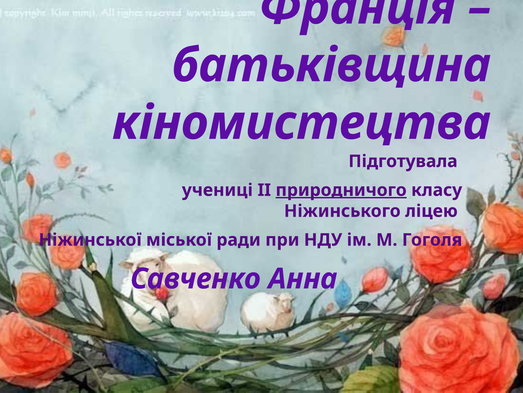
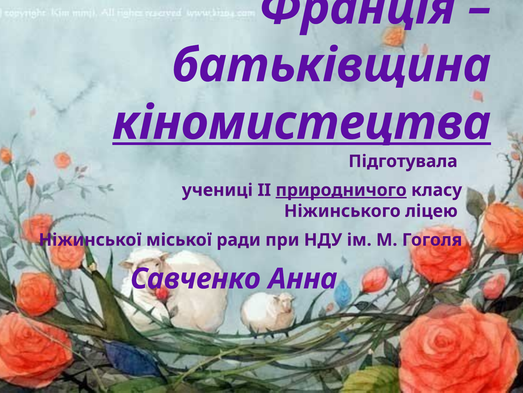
кіномистецтва underline: none -> present
